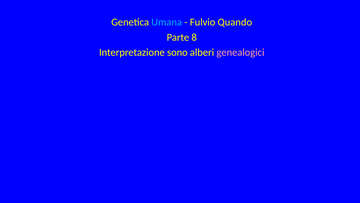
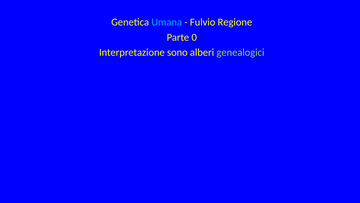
Quando: Quando -> Regione
8: 8 -> 0
genealogici colour: pink -> light green
